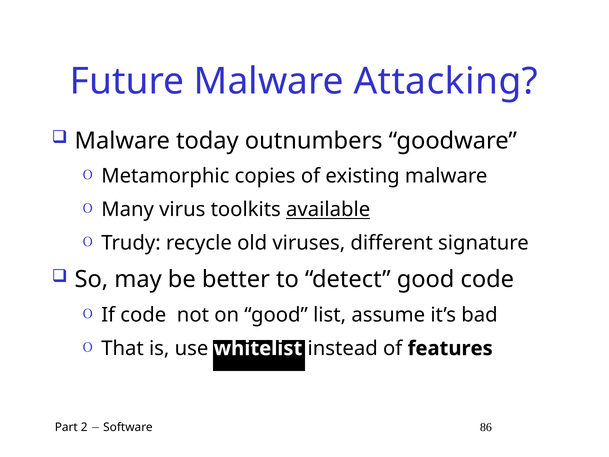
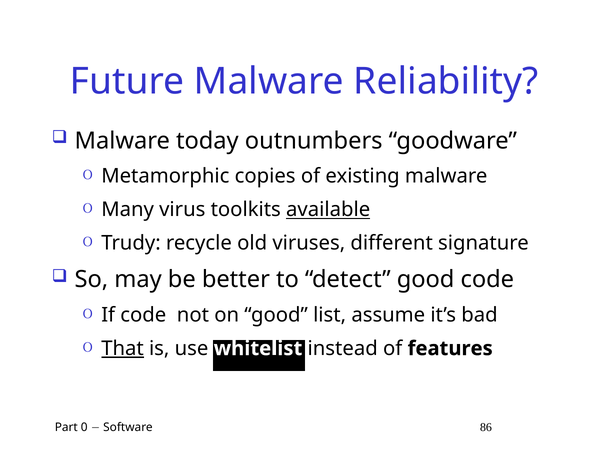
Attacking: Attacking -> Reliability
That underline: none -> present
2: 2 -> 0
